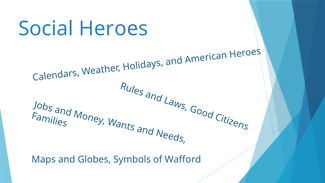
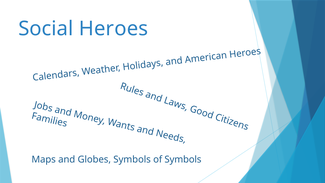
of Wafford: Wafford -> Symbols
